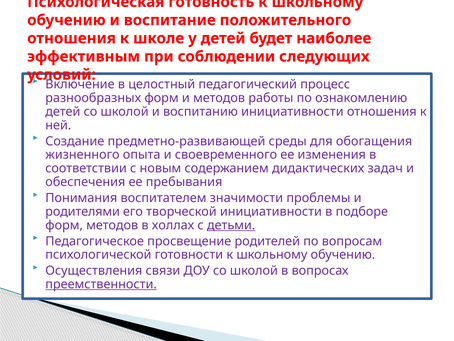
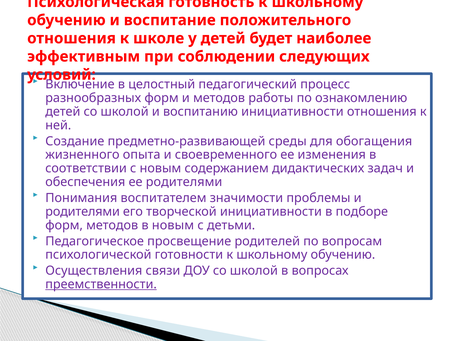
ее пребывания: пребывания -> родителями
в холлах: холлах -> новым
детьми underline: present -> none
